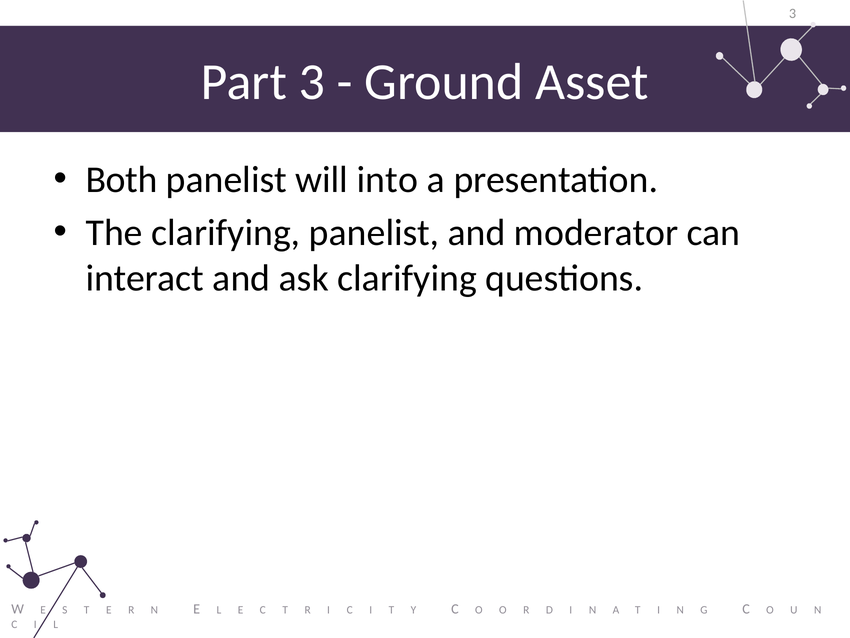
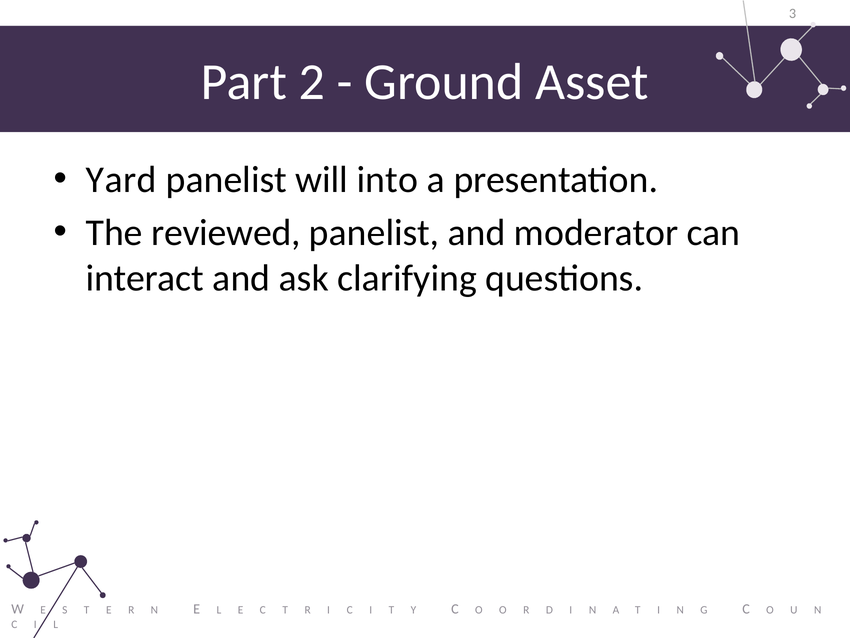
Part 3: 3 -> 2
Both: Both -> Yard
The clarifying: clarifying -> reviewed
